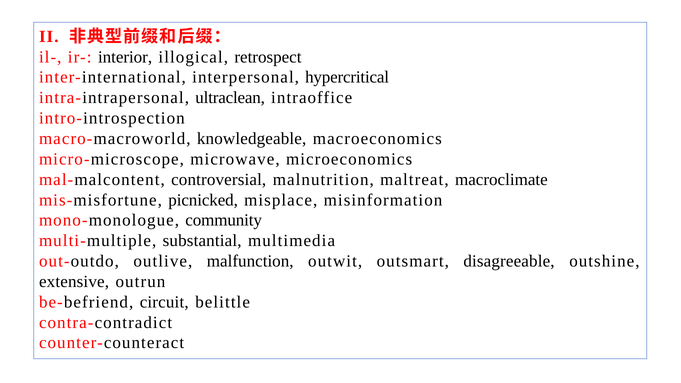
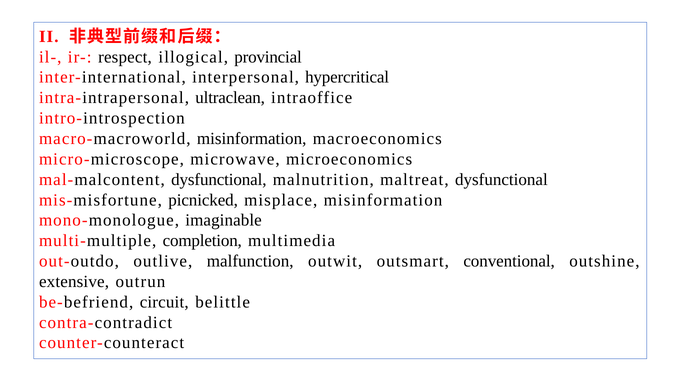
interior: interior -> respect
retrospect: retrospect -> provincial
macro-macroworld knowledgeable: knowledgeable -> misinformation
mal-malcontent controversial: controversial -> dysfunctional
maltreat macroclimate: macroclimate -> dysfunctional
community: community -> imaginable
substantial: substantial -> completion
disagreeable: disagreeable -> conventional
